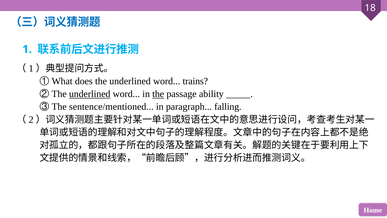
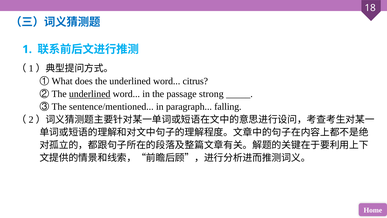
trains: trains -> citrus
the at (158, 94) underline: present -> none
ability: ability -> strong
